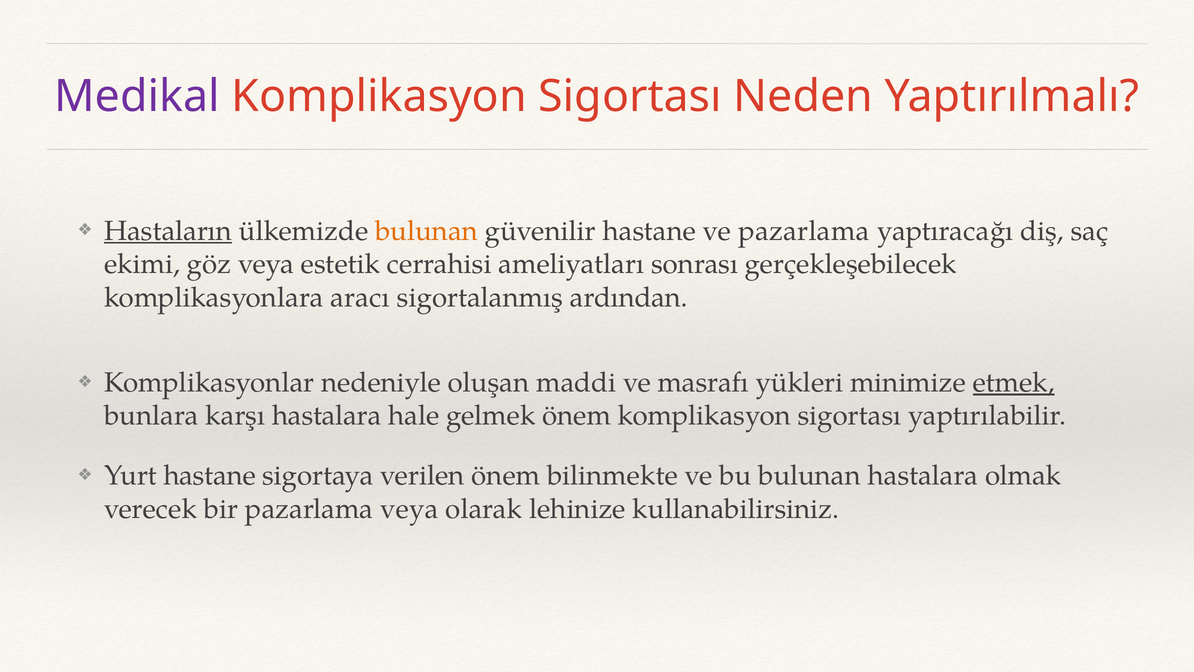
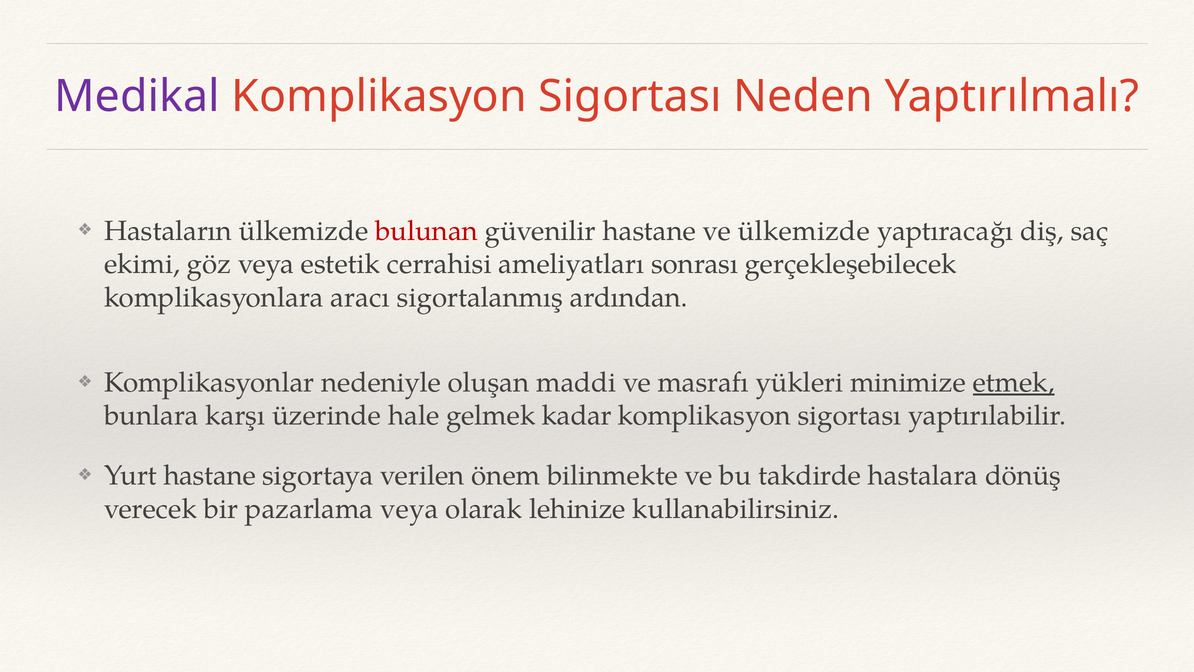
Hastaların underline: present -> none
bulunan at (427, 231) colour: orange -> red
ve pazarlama: pazarlama -> ülkemizde
karşı hastalara: hastalara -> üzerinde
gelmek önem: önem -> kadar
bu bulunan: bulunan -> takdirde
olmak: olmak -> dönüş
